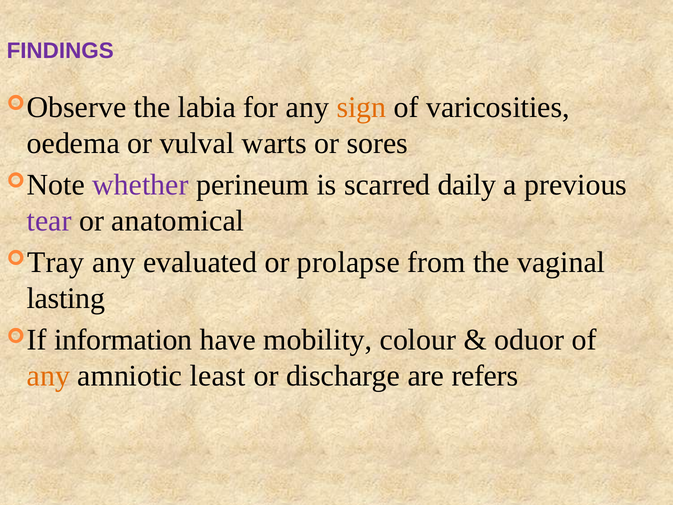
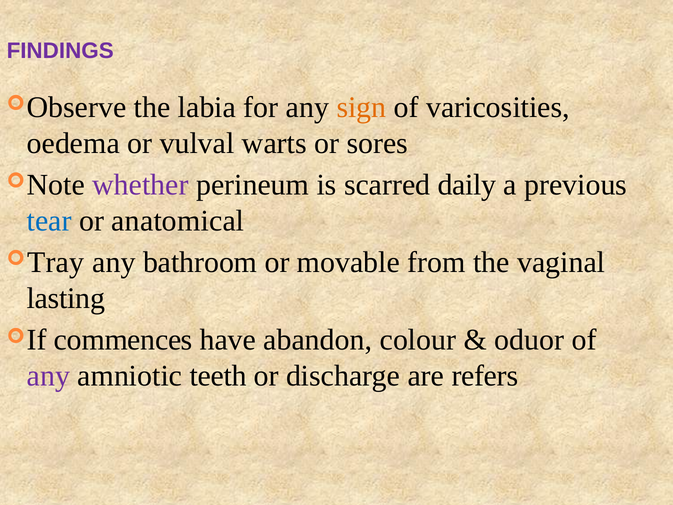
tear colour: purple -> blue
evaluated: evaluated -> bathroom
prolapse: prolapse -> movable
information: information -> commences
mobility: mobility -> abandon
any at (48, 376) colour: orange -> purple
least: least -> teeth
